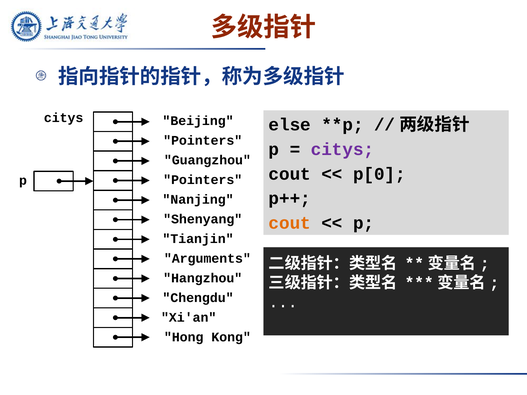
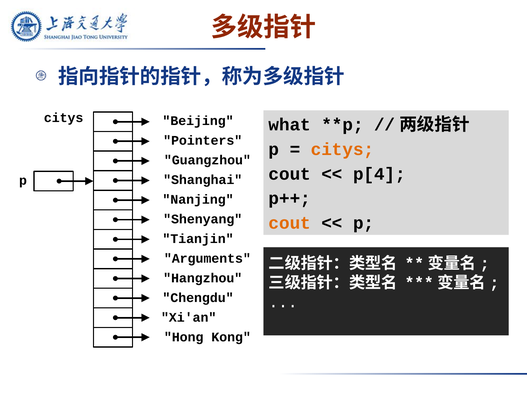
else: else -> what
citys at (342, 149) colour: purple -> orange
p[0: p[0 -> p[4
Pointers at (203, 180): Pointers -> Shanghai
